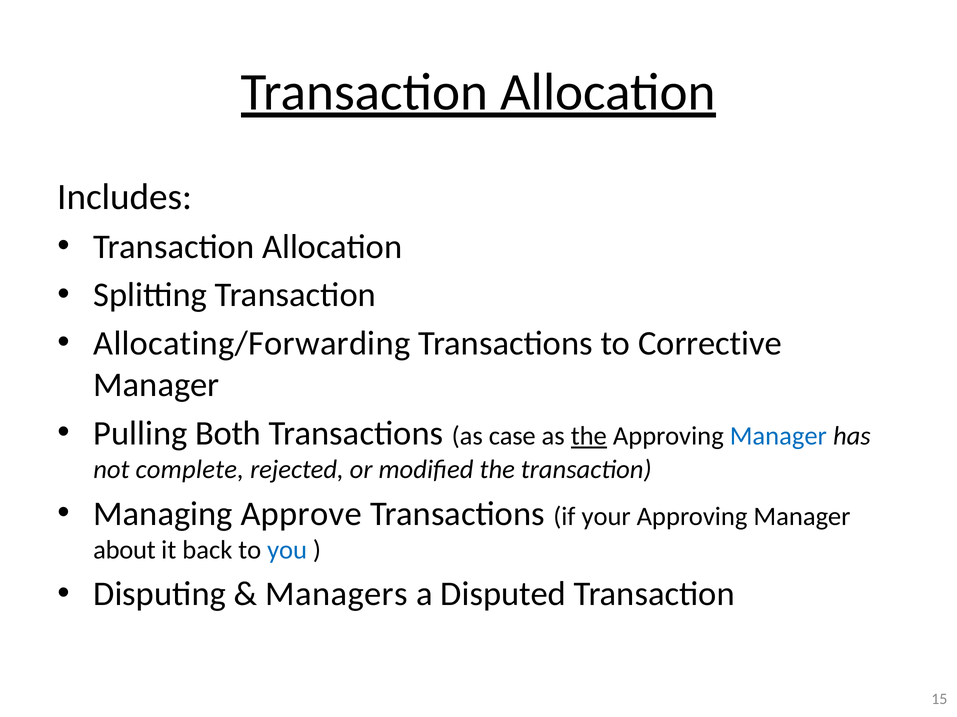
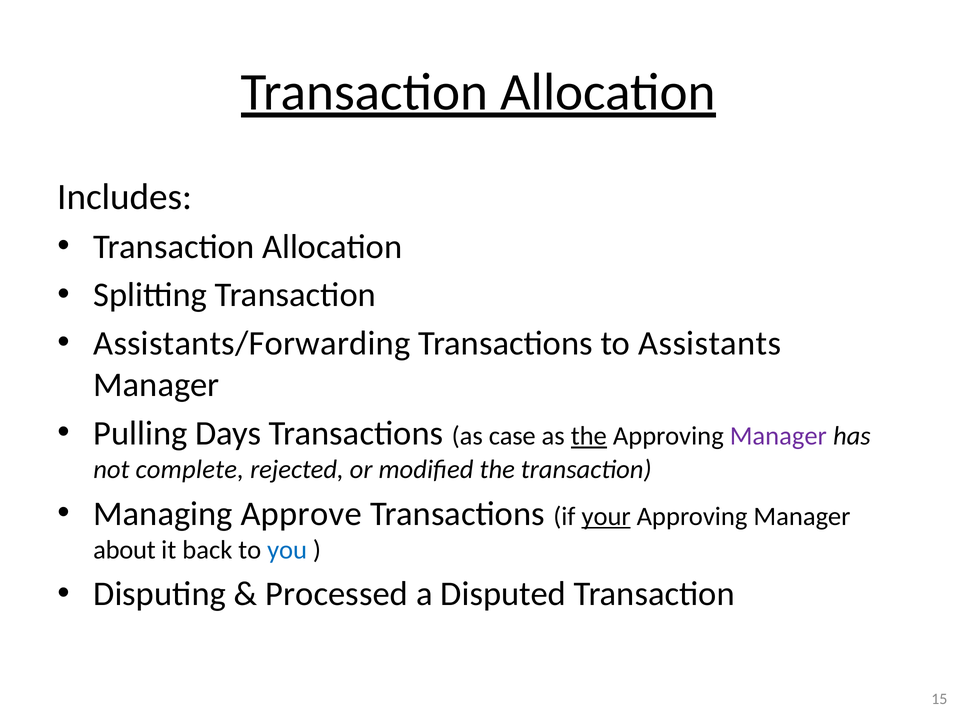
Allocating/Forwarding: Allocating/Forwarding -> Assistants/Forwarding
Corrective: Corrective -> Assistants
Both: Both -> Days
Manager at (778, 436) colour: blue -> purple
your underline: none -> present
Managers: Managers -> Processed
